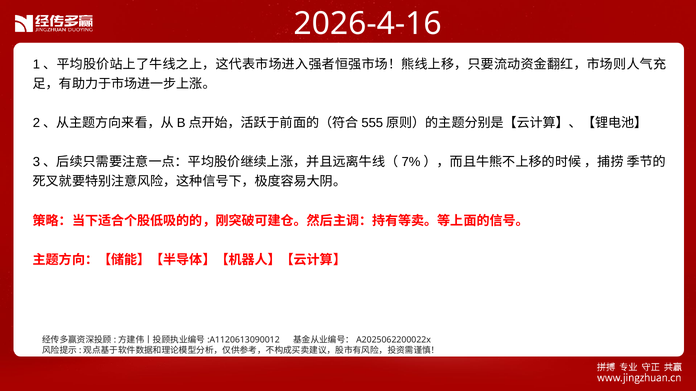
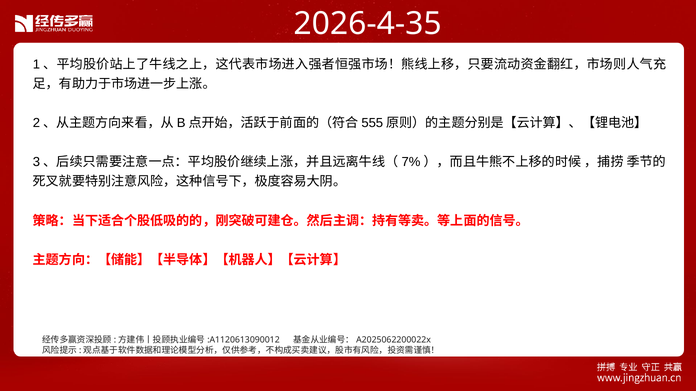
2026-4-16: 2026-4-16 -> 2026-4-35
